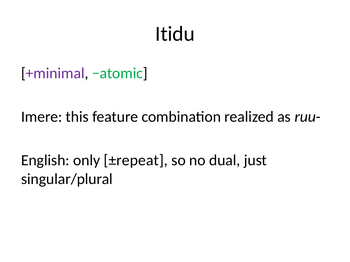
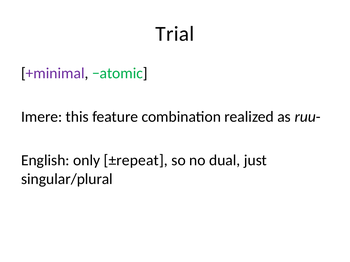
Itidu: Itidu -> Trial
